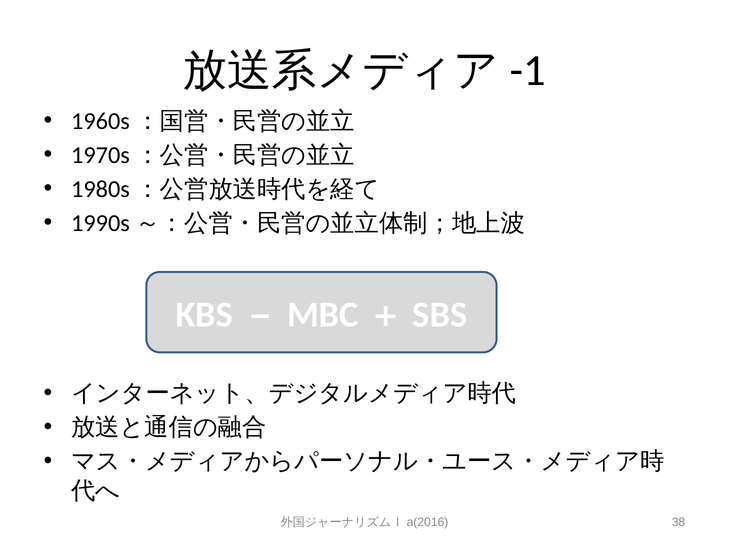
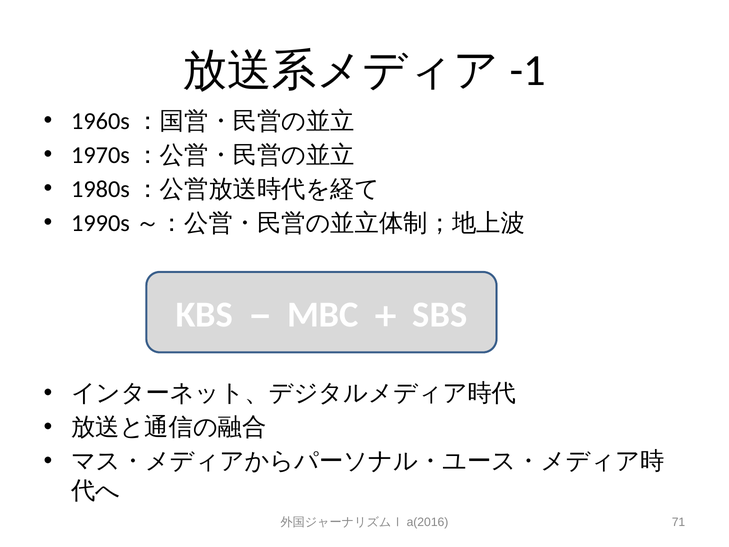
38: 38 -> 71
